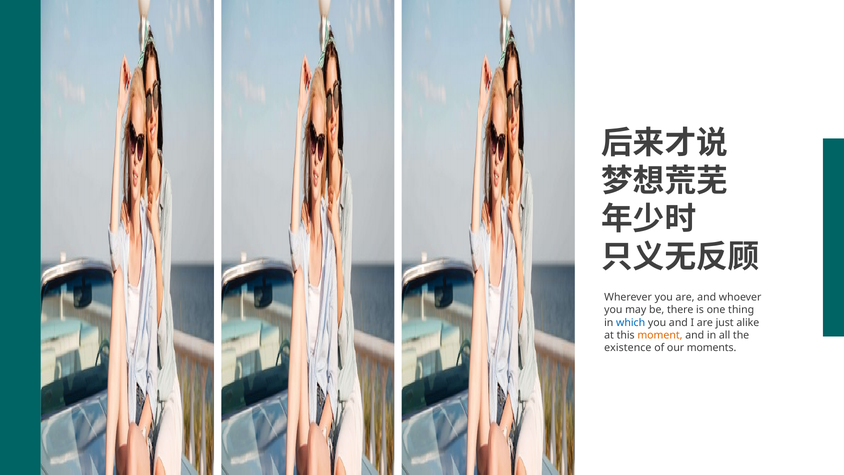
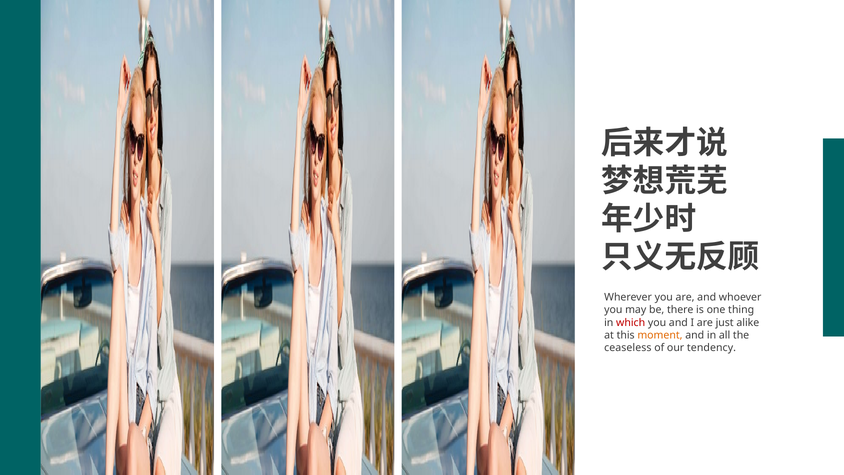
which colour: blue -> red
existence: existence -> ceaseless
moments: moments -> tendency
